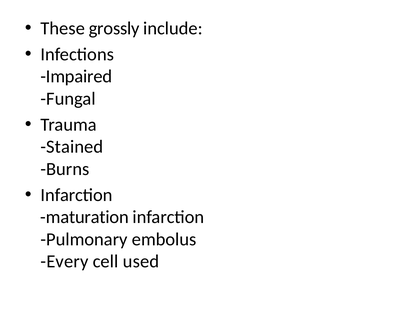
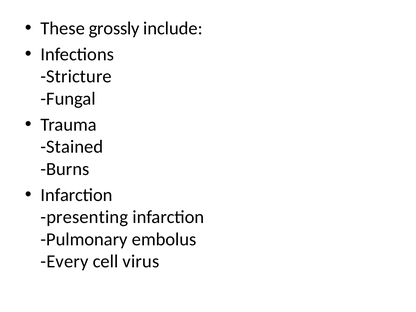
Impaired: Impaired -> Stricture
maturation: maturation -> presenting
used: used -> virus
